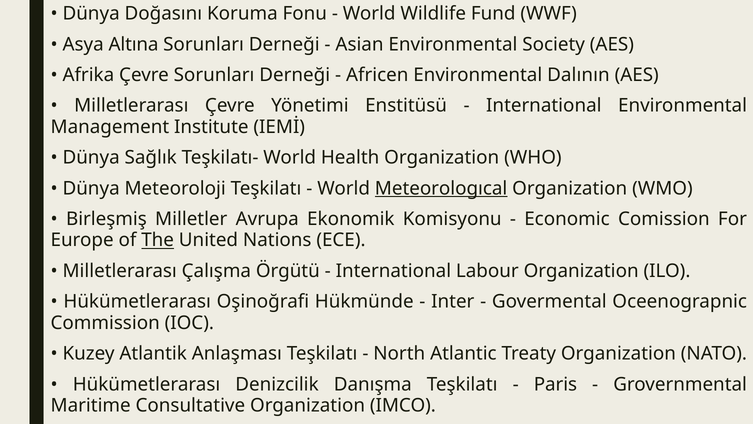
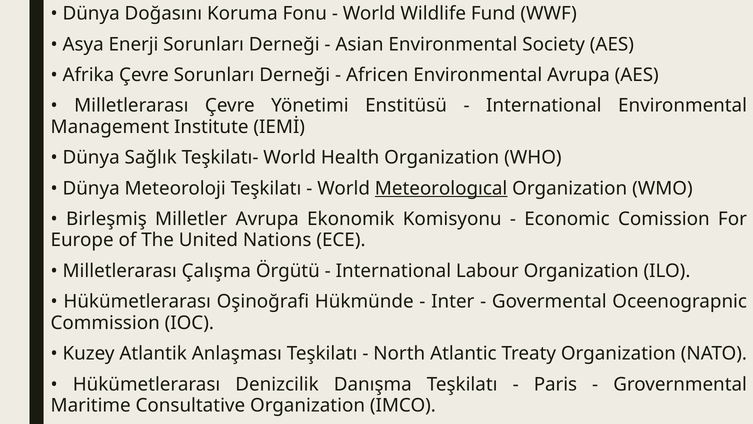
Altına: Altına -> Enerji
Environmental Dalının: Dalının -> Avrupa
The underline: present -> none
